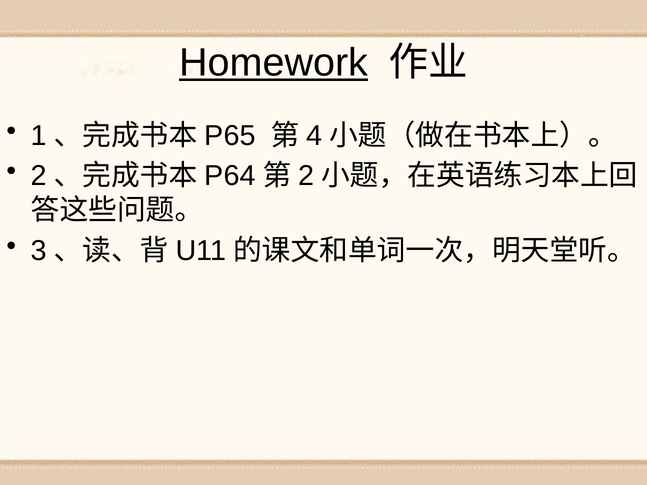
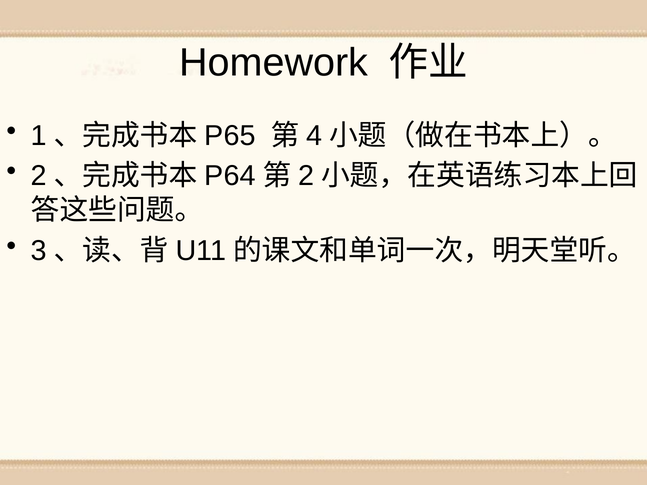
Homework underline: present -> none
